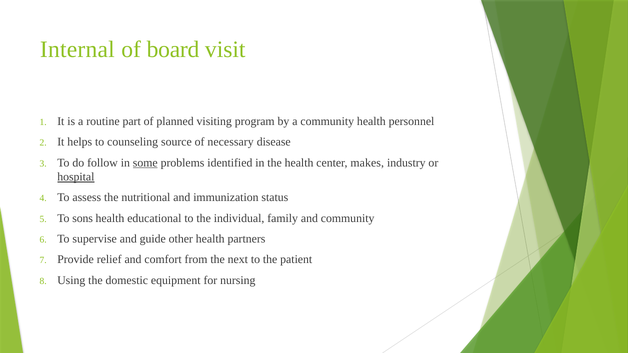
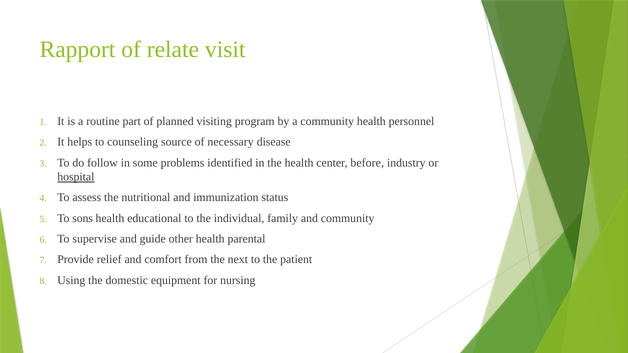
Internal: Internal -> Rapport
board: board -> relate
some underline: present -> none
makes: makes -> before
partners: partners -> parental
